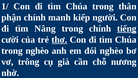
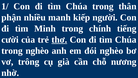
phận chính: chính -> nhiều
Nâng: Nâng -> Minh
tiếng underline: present -> none
